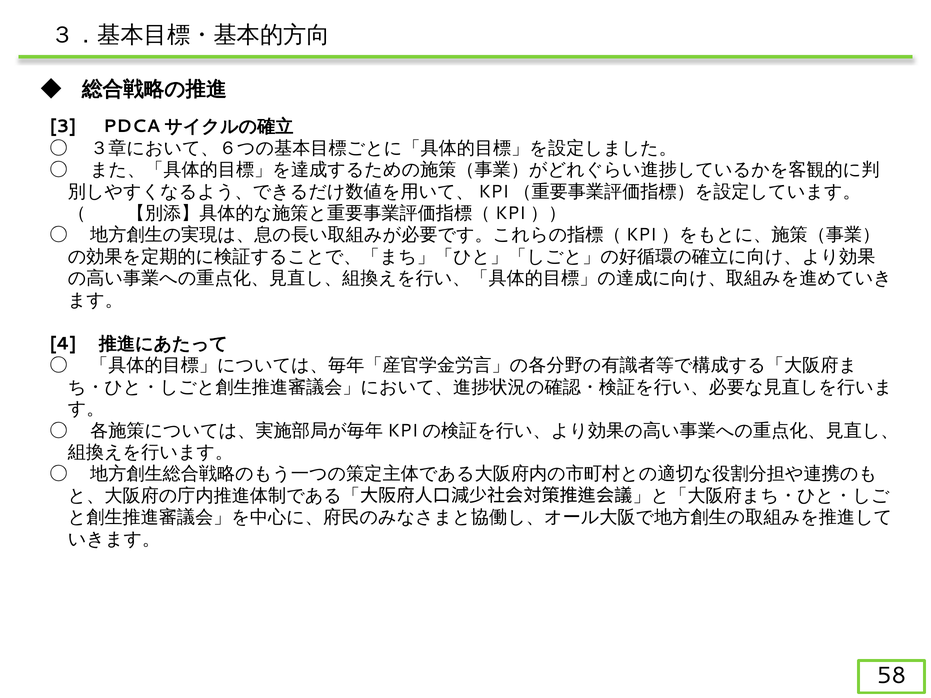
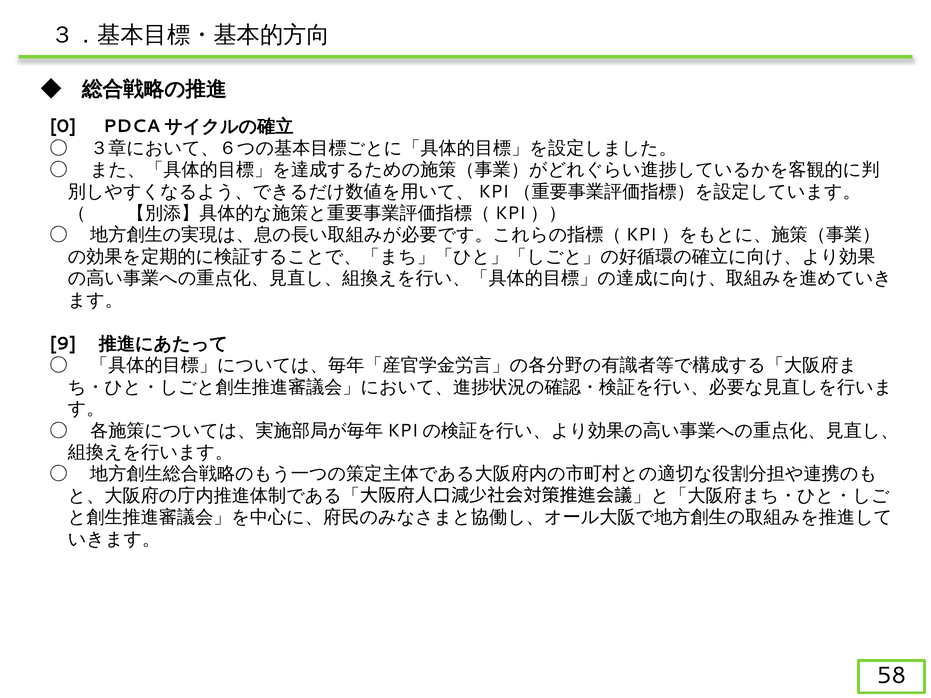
3: 3 -> 0
4: 4 -> 9
